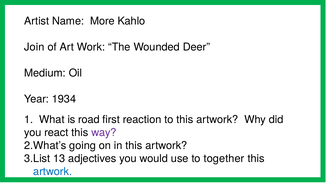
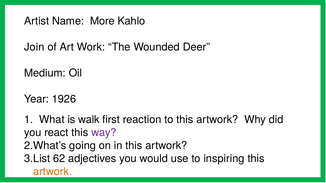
1934: 1934 -> 1926
road: road -> walk
13: 13 -> 62
together: together -> inspiring
artwork at (53, 172) colour: blue -> orange
